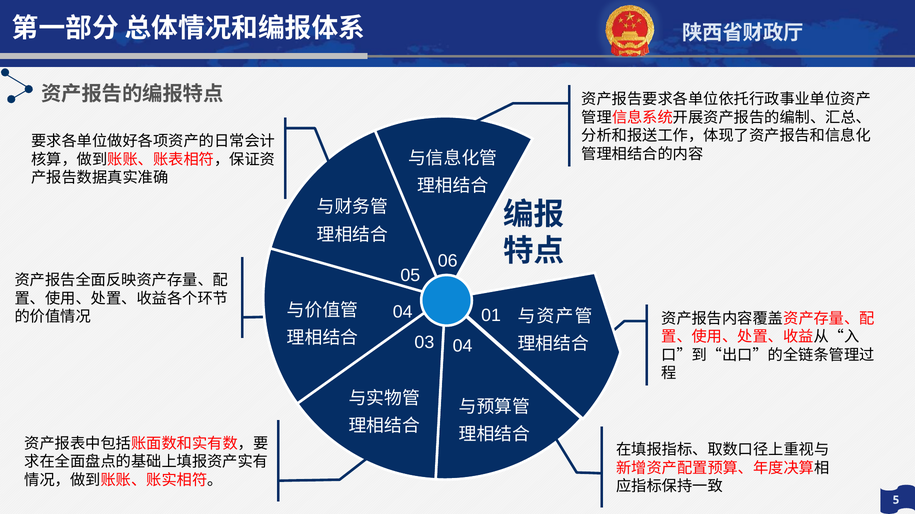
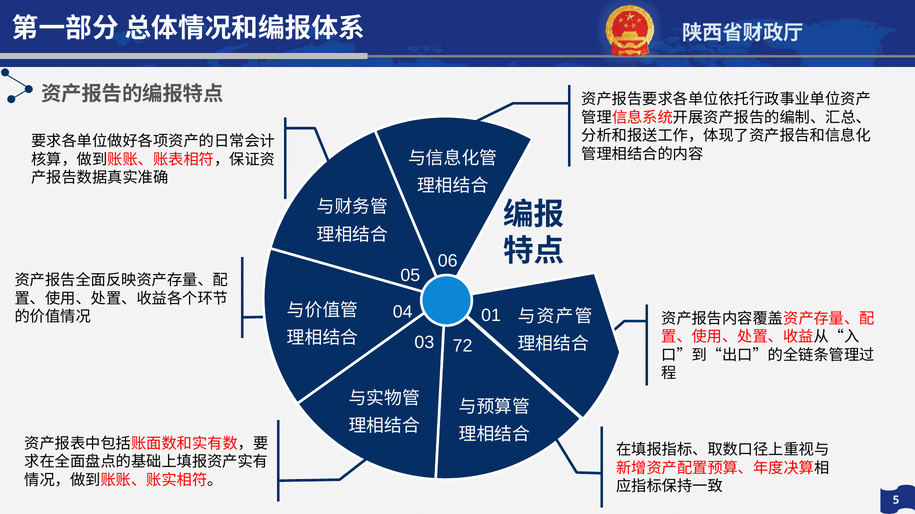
03 04: 04 -> 72
